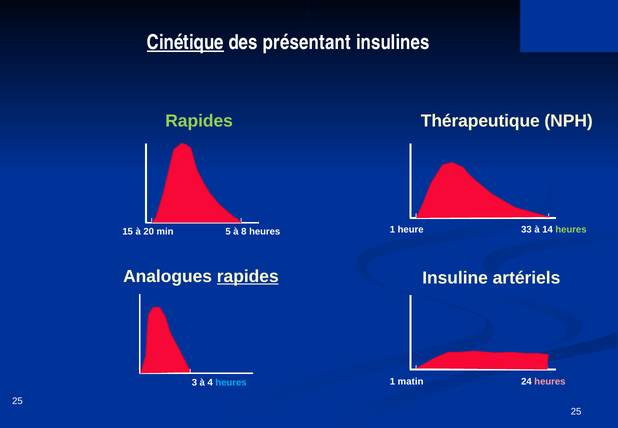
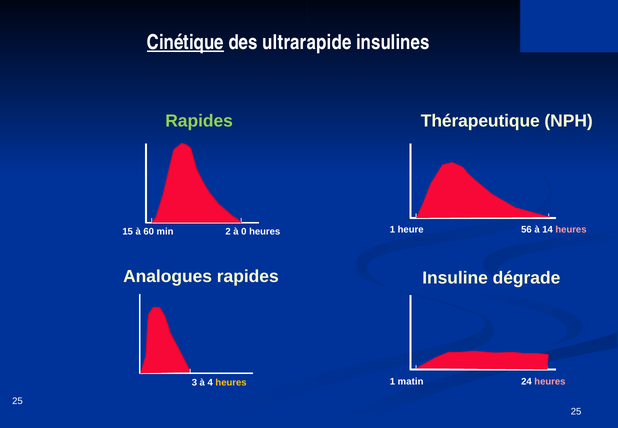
présentant: présentant -> ultrarapide
33: 33 -> 56
heures at (571, 230) colour: light green -> pink
20: 20 -> 60
5: 5 -> 2
8: 8 -> 0
rapides at (248, 276) underline: present -> none
artériels: artériels -> dégrade
heures at (231, 383) colour: light blue -> yellow
